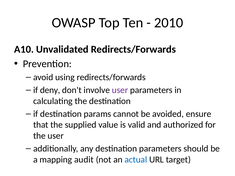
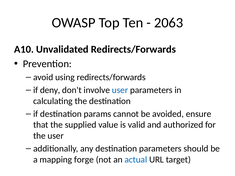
2010: 2010 -> 2063
user at (120, 90) colour: purple -> blue
audit: audit -> forge
